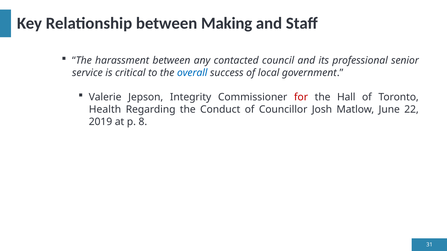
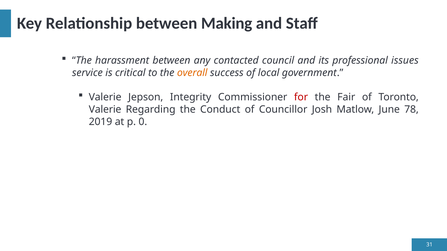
senior: senior -> issues
overall colour: blue -> orange
Hall: Hall -> Fair
Health at (105, 110): Health -> Valerie
22: 22 -> 78
8: 8 -> 0
